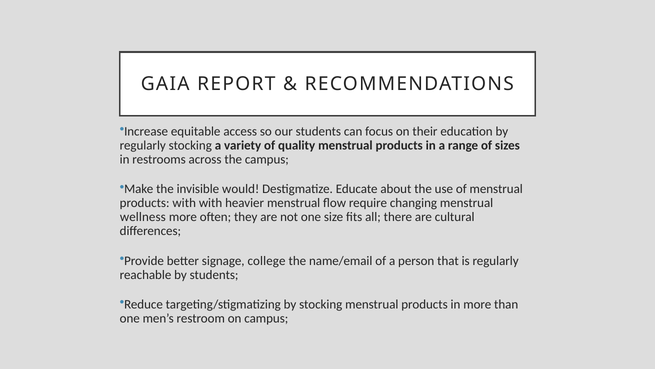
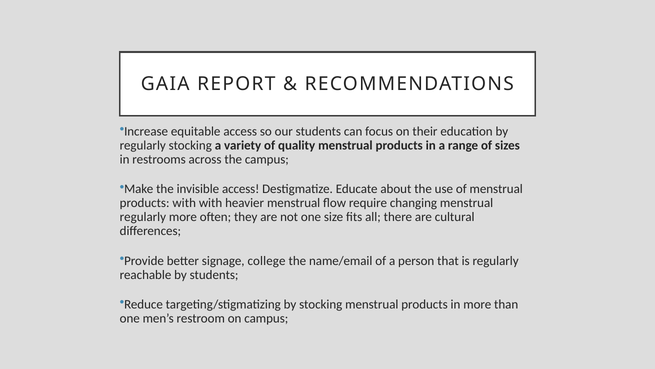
invisible would: would -> access
wellness at (143, 217): wellness -> regularly
